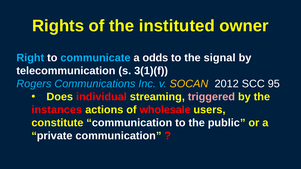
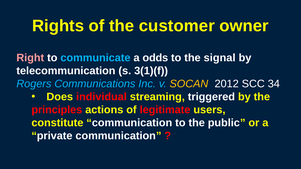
instituted: instituted -> customer
Right colour: light blue -> pink
95: 95 -> 34
triggered colour: pink -> white
instances: instances -> principles
wholesale: wholesale -> legitimate
